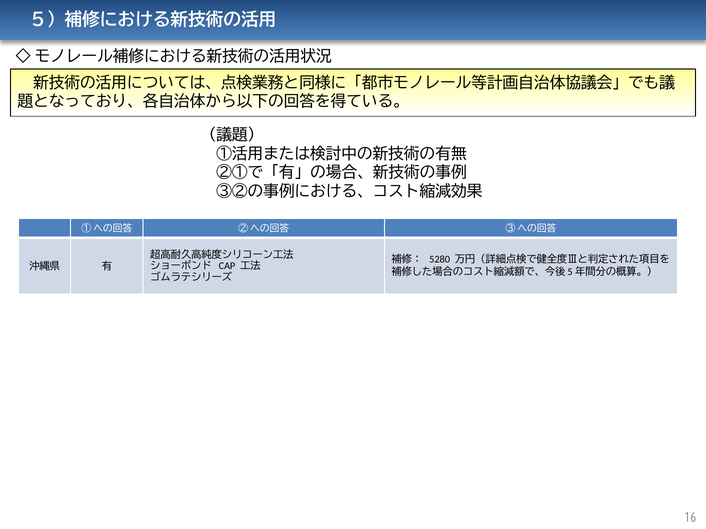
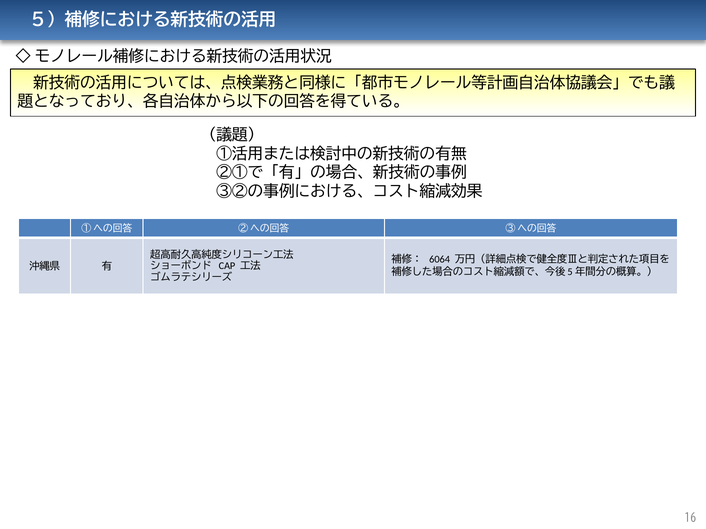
5280: 5280 -> 6064
